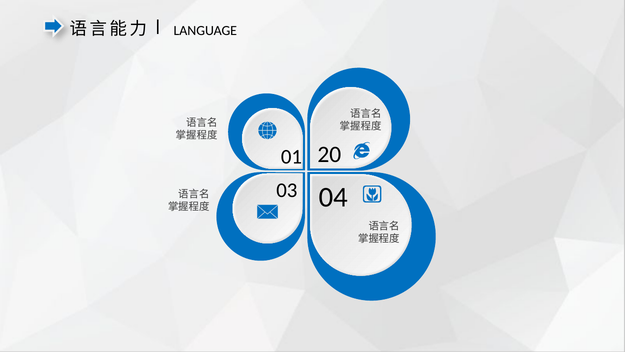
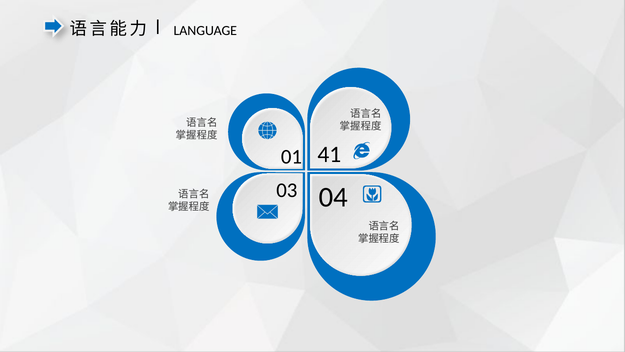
20: 20 -> 41
